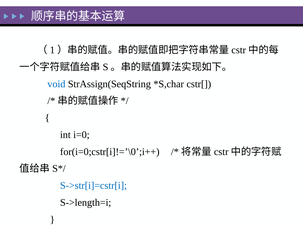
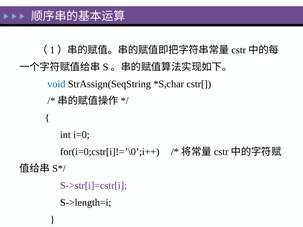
S->str[i]=cstr[i colour: blue -> purple
